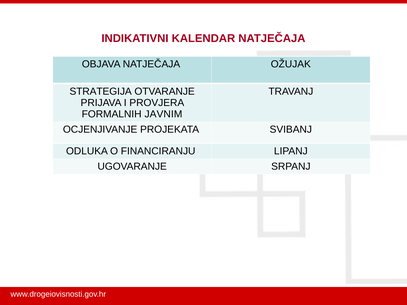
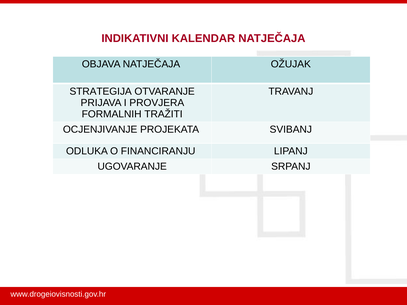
JAVNIM: JAVNIM -> TRAŽITI
